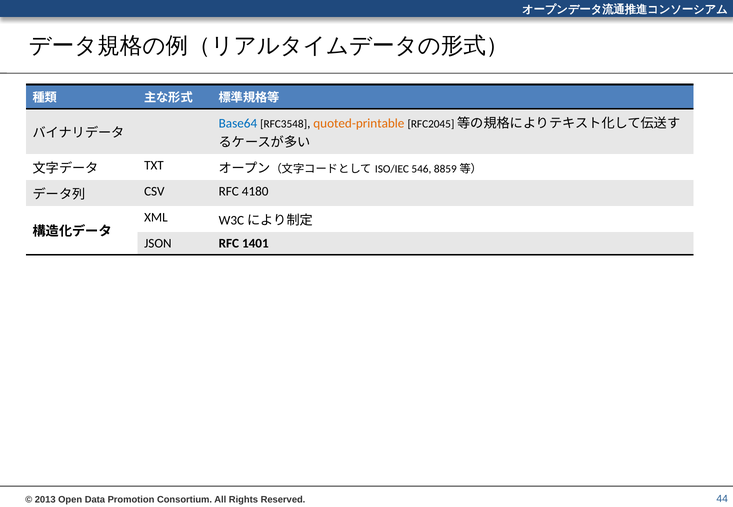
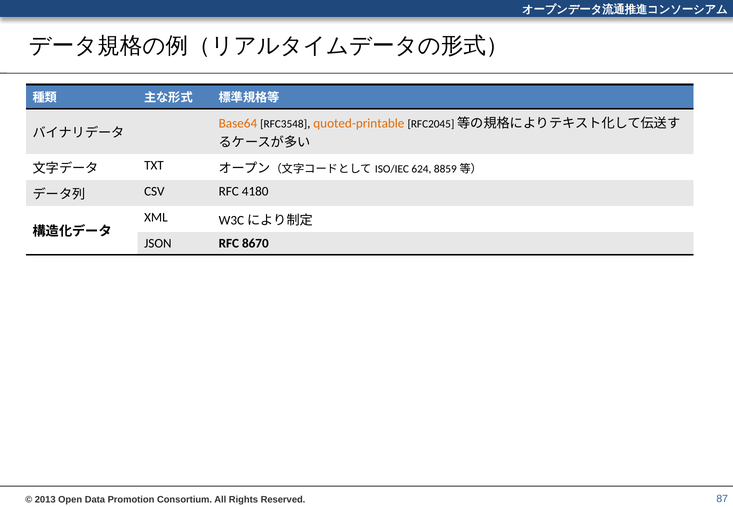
Base64 colour: blue -> orange
546: 546 -> 624
1401: 1401 -> 8670
44: 44 -> 87
